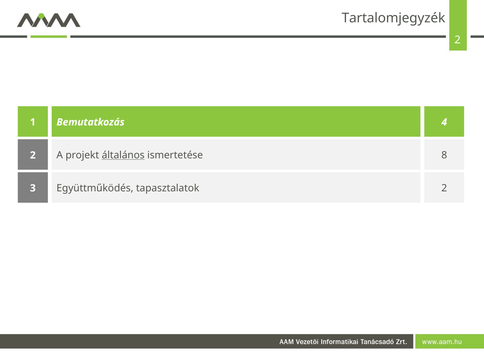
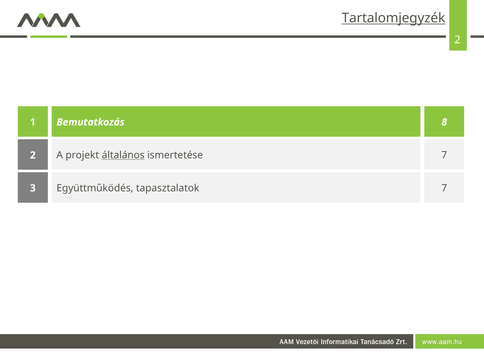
Tartalomjegyzék underline: none -> present
4: 4 -> 8
ismertetése 8: 8 -> 7
tapasztalatok 2: 2 -> 7
